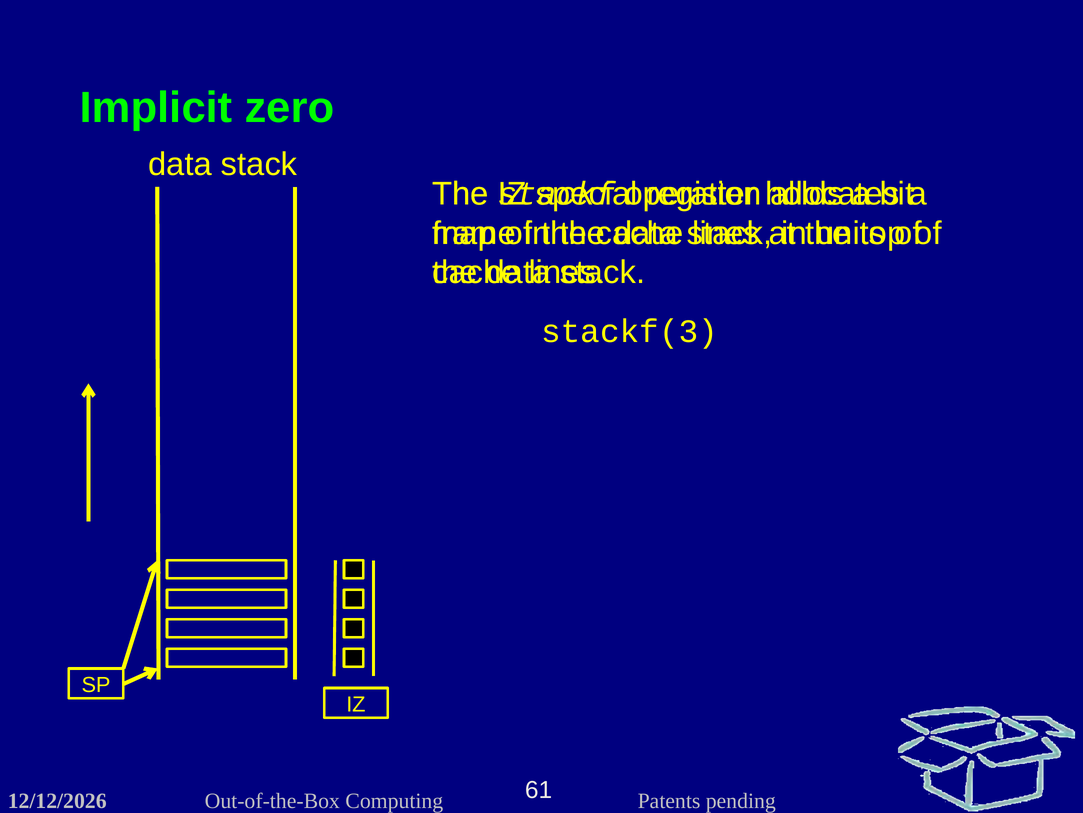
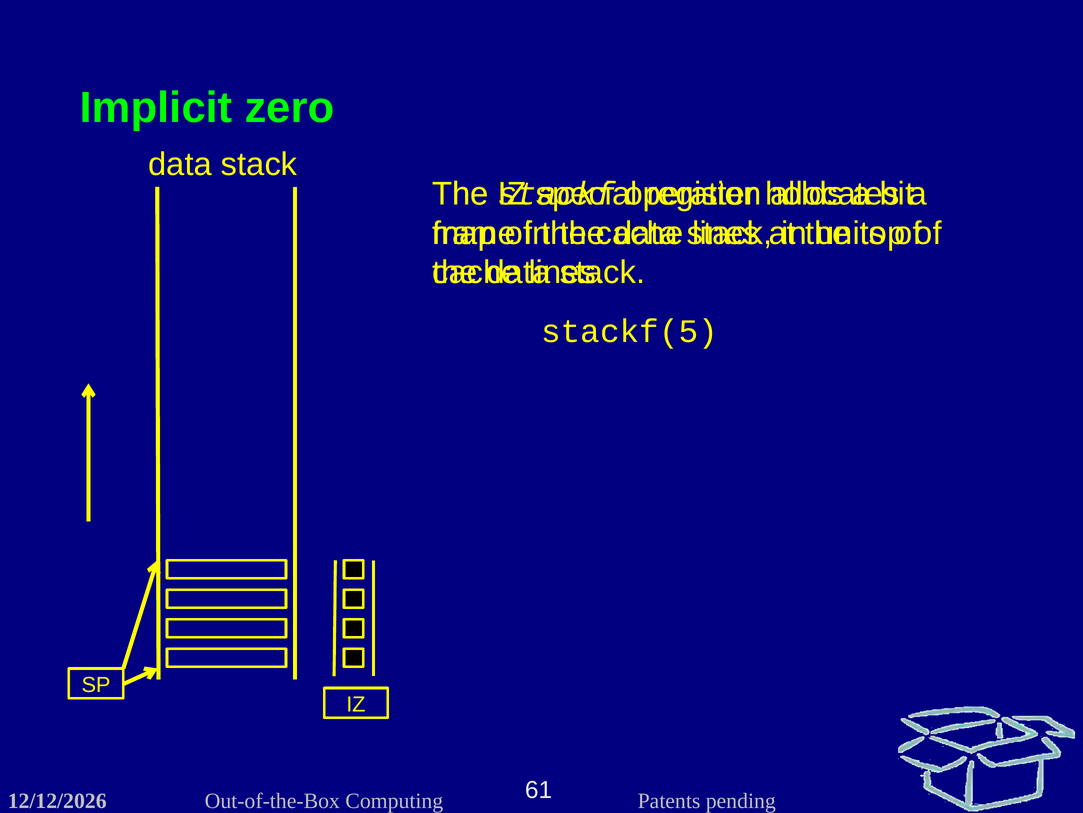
stackf(3: stackf(3 -> stackf(5
